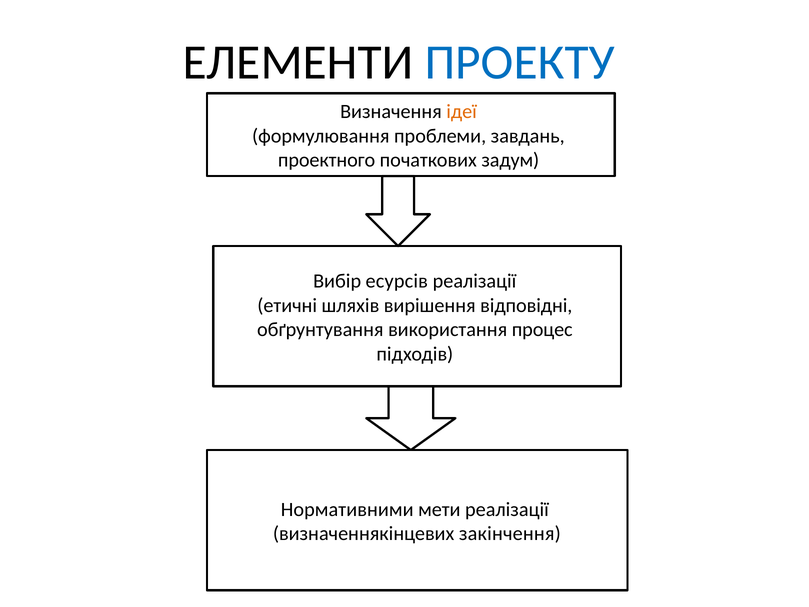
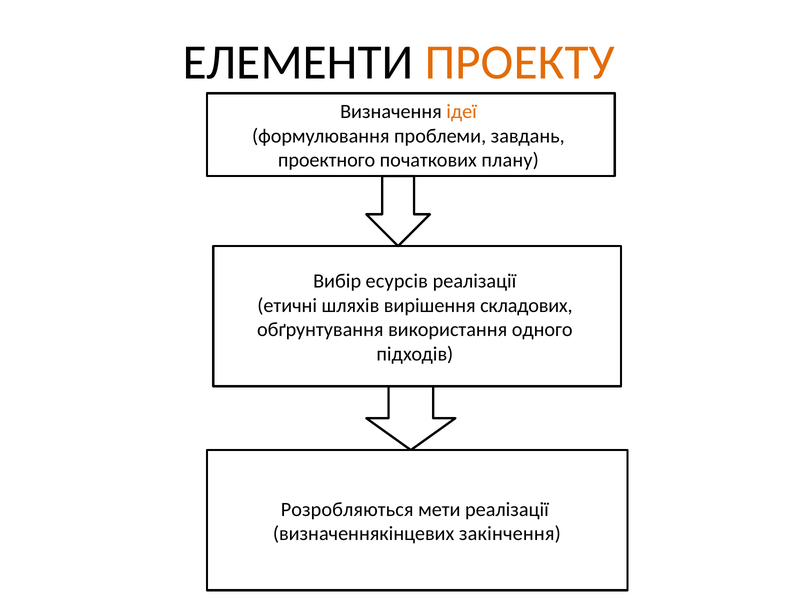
ПРОЕКТУ colour: blue -> orange
задум: задум -> плану
відповідні: відповідні -> складових
процес: процес -> одного
Нормативними: Нормативними -> Розробляються
